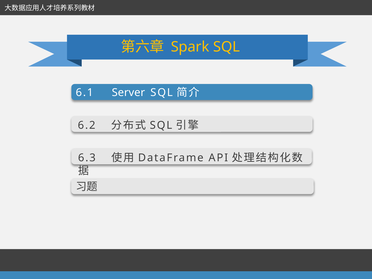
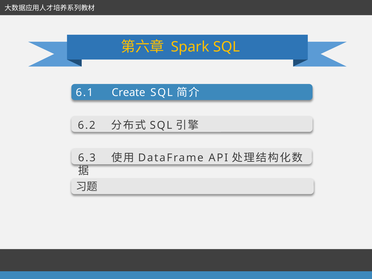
Server: Server -> Create
